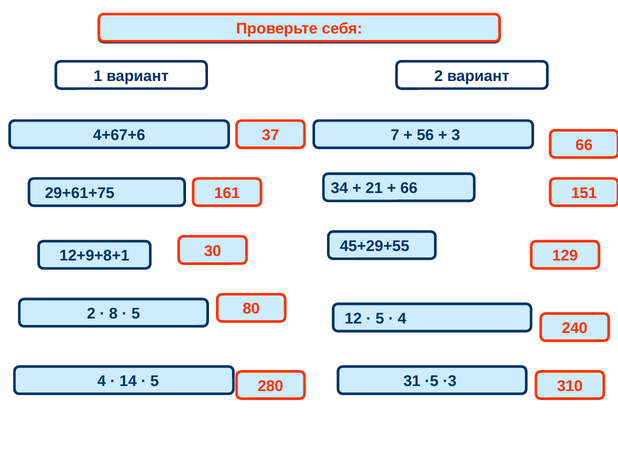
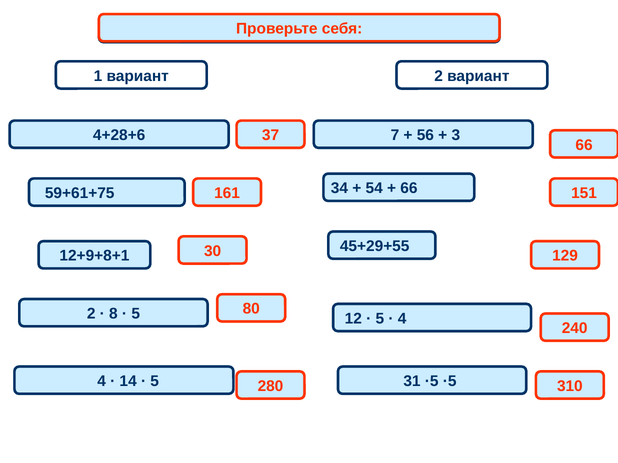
4+67+6: 4+67+6 -> 4+28+6
29+61+75: 29+61+75 -> 59+61+75
21: 21 -> 54
·5 ·3: ·3 -> ·5
